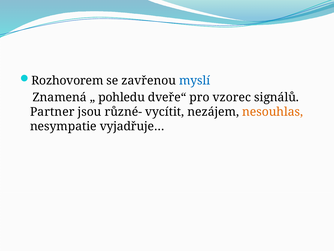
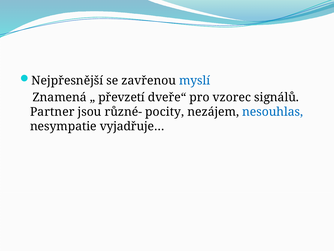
Rozhovorem: Rozhovorem -> Nejpřesnější
pohledu: pohledu -> převzetí
vycítit: vycítit -> pocity
nesouhlas colour: orange -> blue
